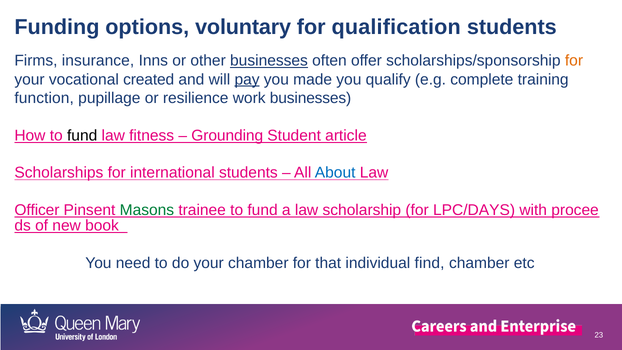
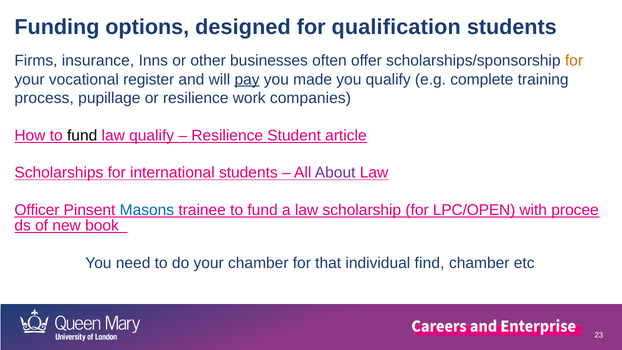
voluntary: voluntary -> designed
businesses at (269, 61) underline: present -> none
created: created -> register
function: function -> process
work businesses: businesses -> companies
law fitness: fitness -> qualify
Grounding at (227, 135): Grounding -> Resilience
About colour: blue -> purple
Masons colour: green -> blue
LPC/DAYS: LPC/DAYS -> LPC/OPEN
